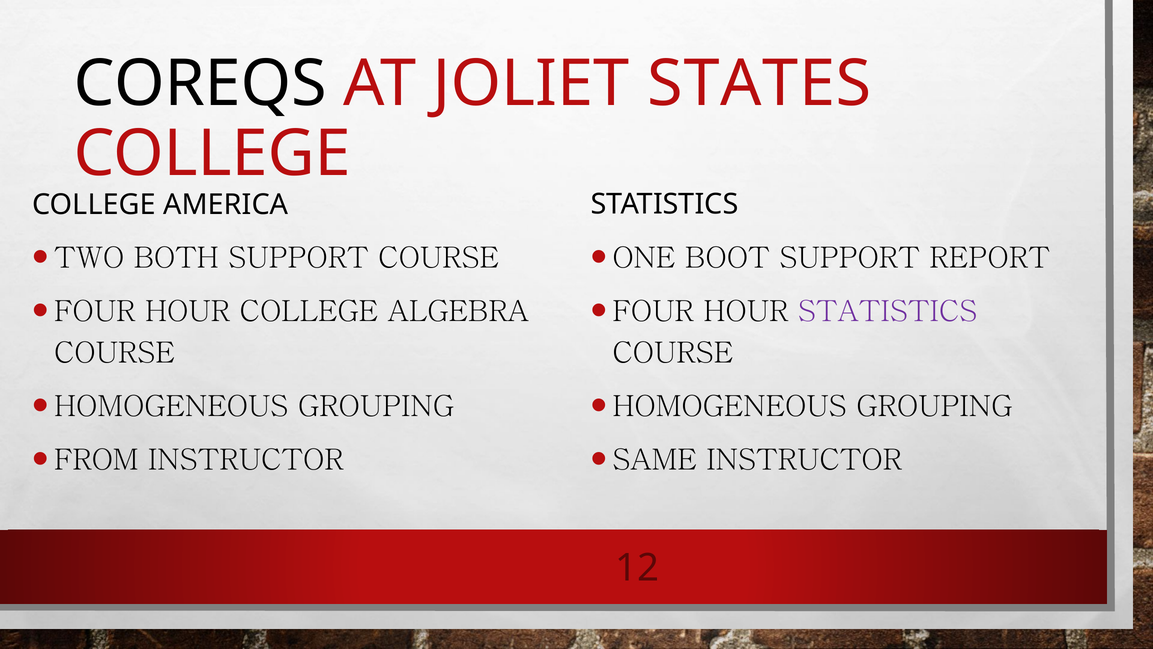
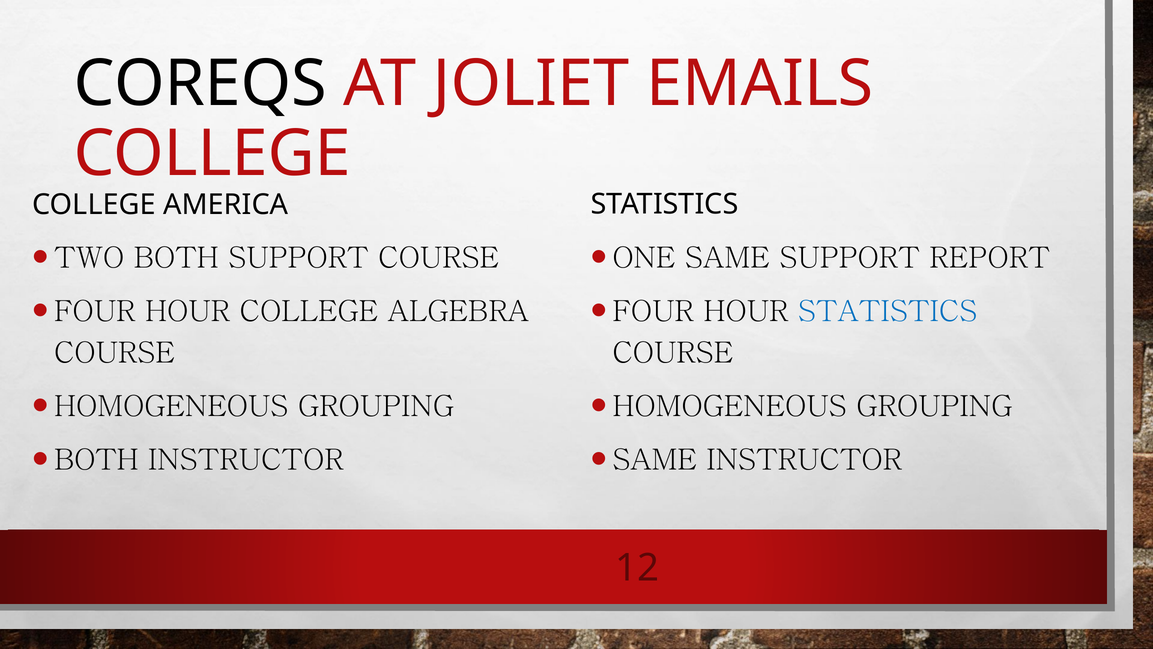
STATES: STATES -> EMAILS
ONE BOOT: BOOT -> SAME
STATISTICS at (888, 311) colour: purple -> blue
FROM at (96, 460): FROM -> BOTH
